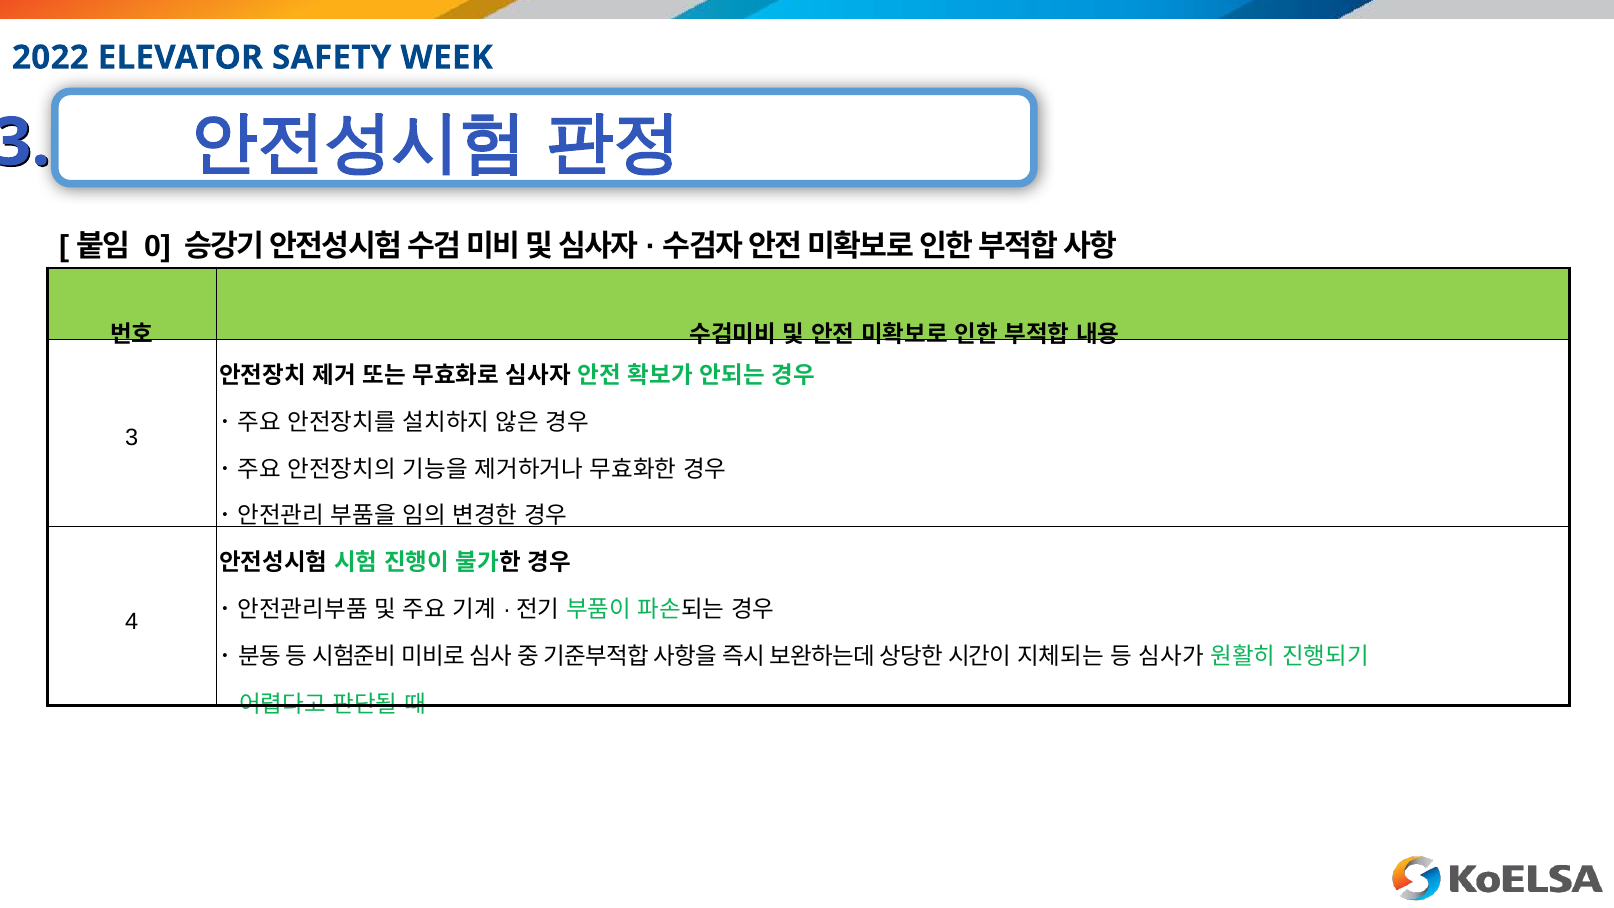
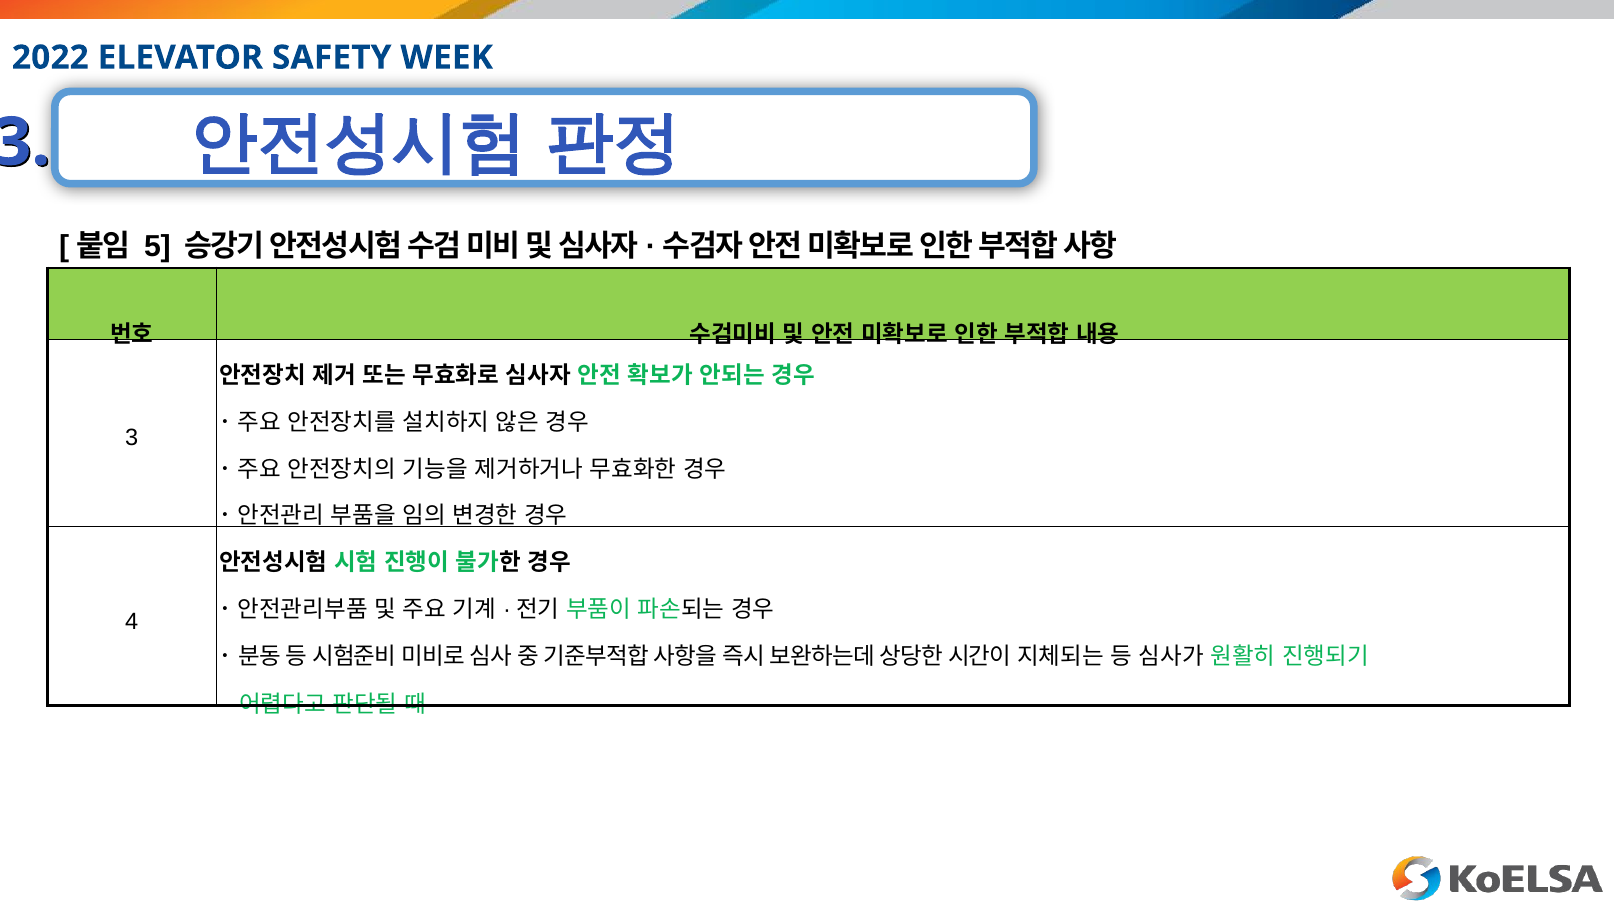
0: 0 -> 5
